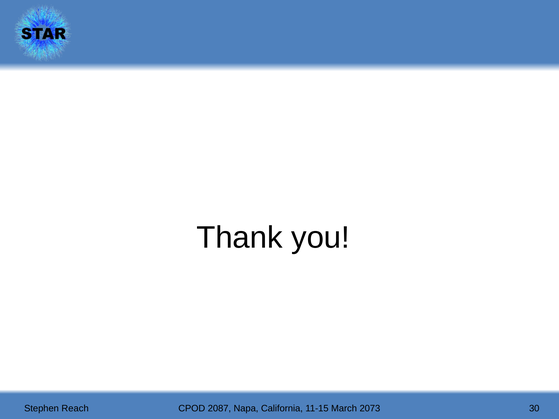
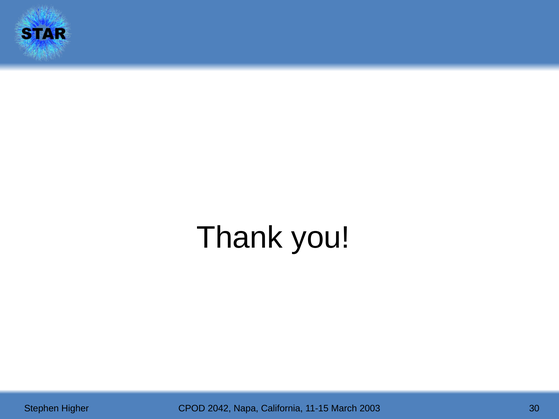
Reach: Reach -> Higher
2087: 2087 -> 2042
2073: 2073 -> 2003
